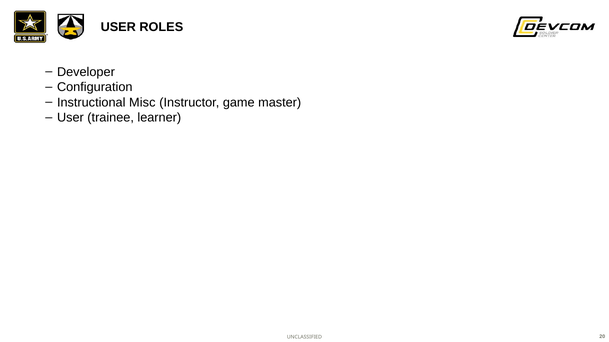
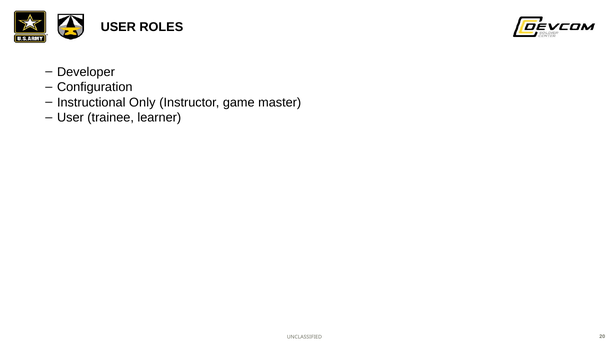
Misc: Misc -> Only
